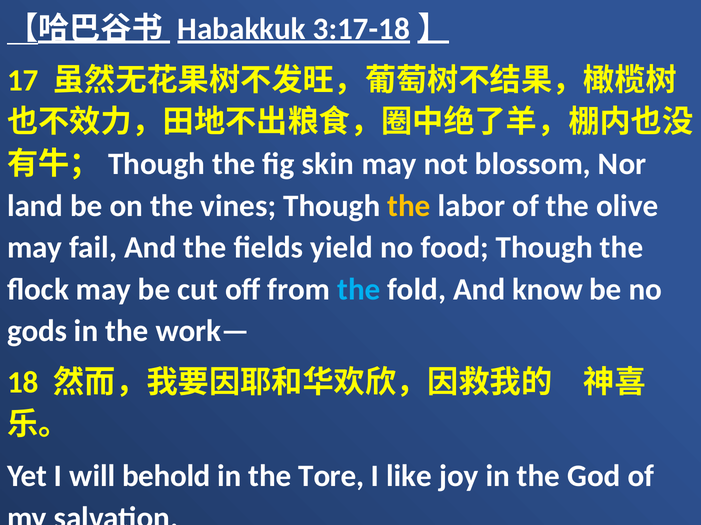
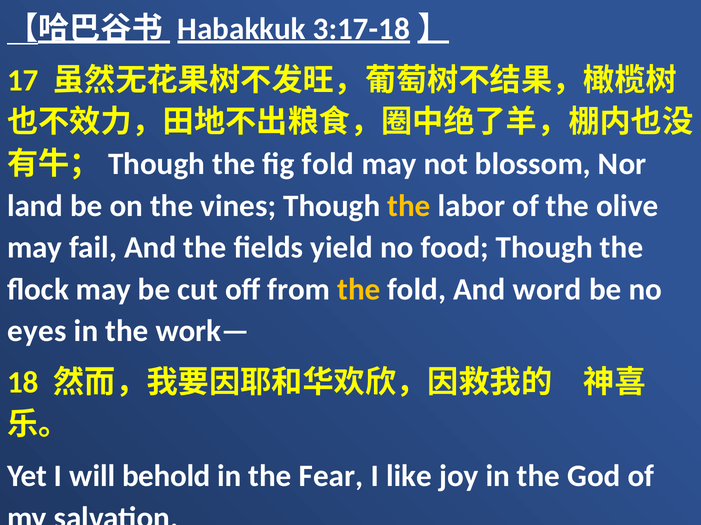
fig skin: skin -> fold
the at (359, 290) colour: light blue -> yellow
know: know -> word
gods: gods -> eyes
Tore: Tore -> Fear
